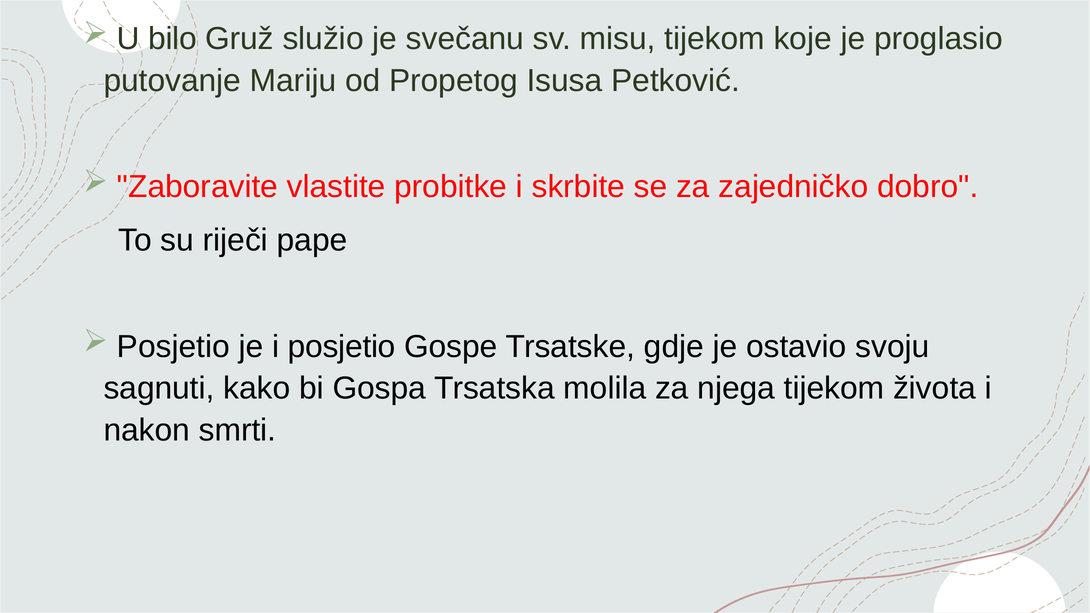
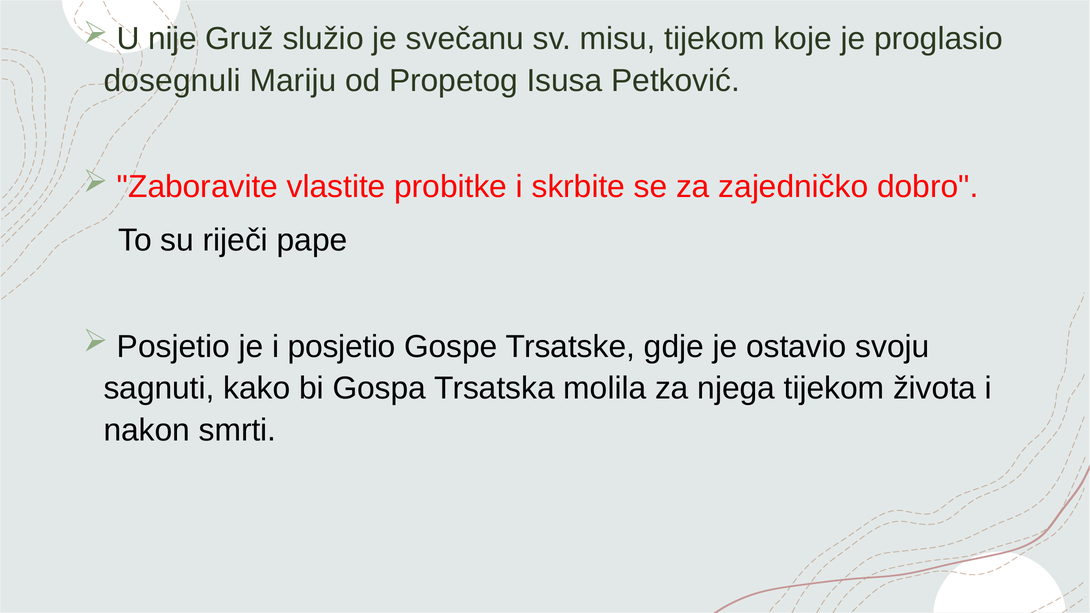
bilo: bilo -> nije
putovanje: putovanje -> dosegnuli
